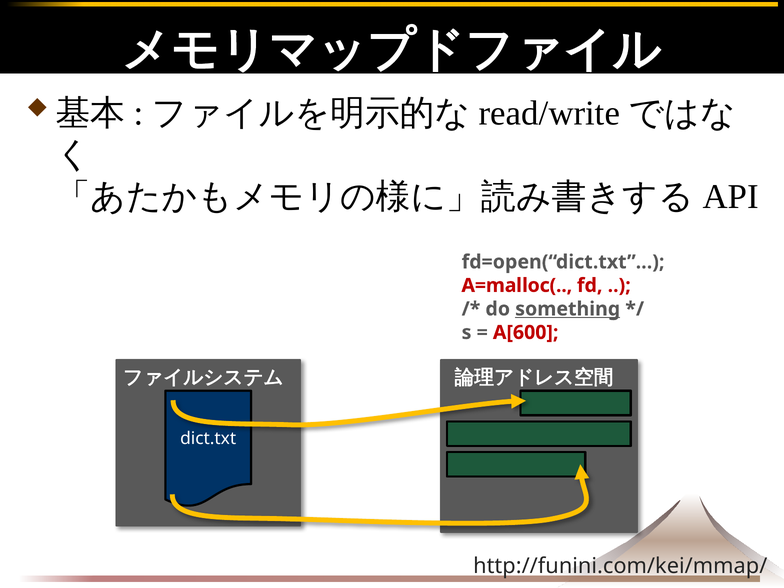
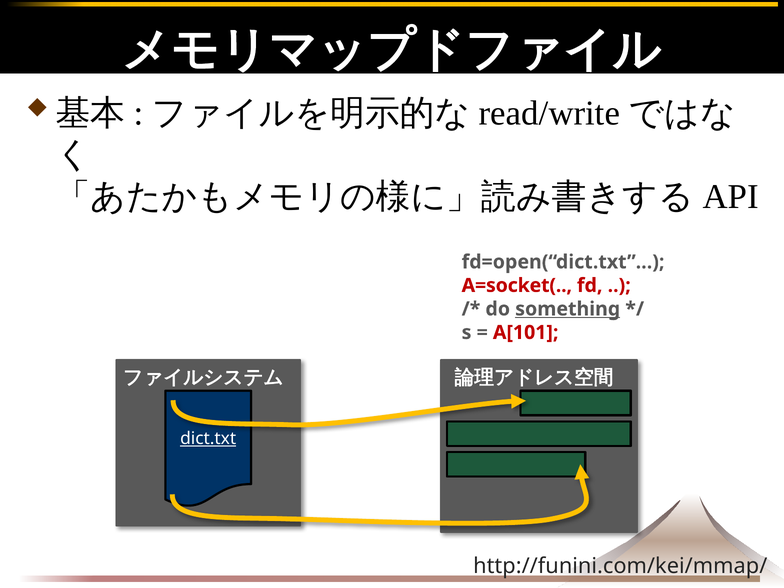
A=malloc(: A=malloc( -> A=socket(
A[600: A[600 -> A[101
dict.txt underline: none -> present
